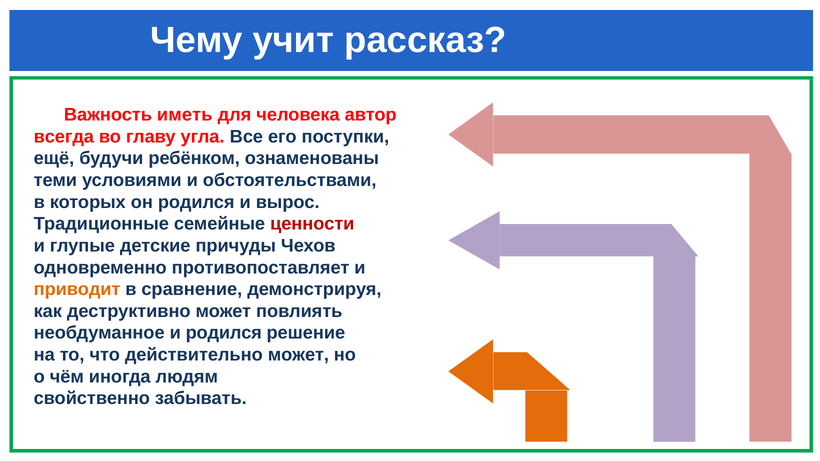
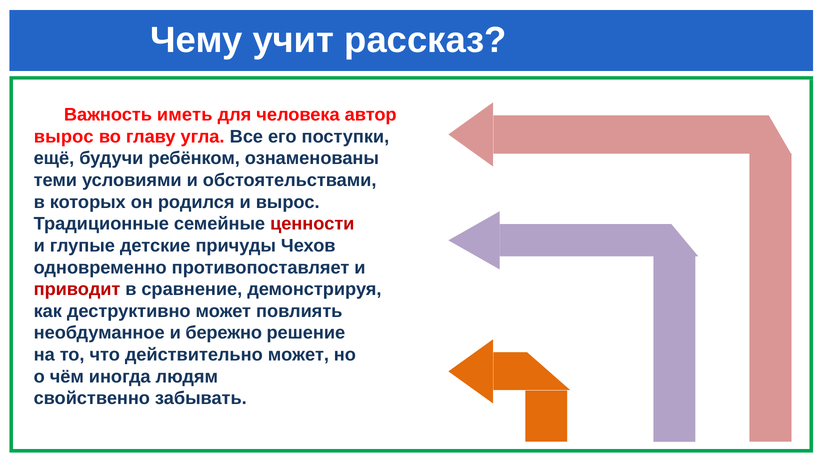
всегда at (64, 137): всегда -> вырос
приводит colour: orange -> red
и родился: родился -> бережно
